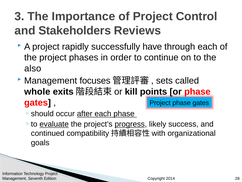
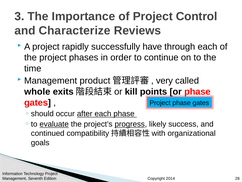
Stakeholders: Stakeholders -> Characterize
also: also -> time
focuses: focuses -> product
sets: sets -> very
